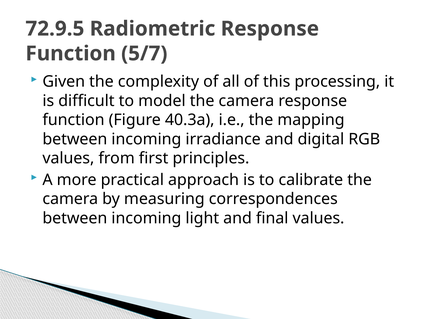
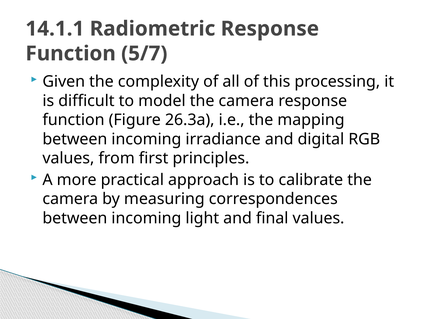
72.9.5: 72.9.5 -> 14.1.1
40.3a: 40.3a -> 26.3a
